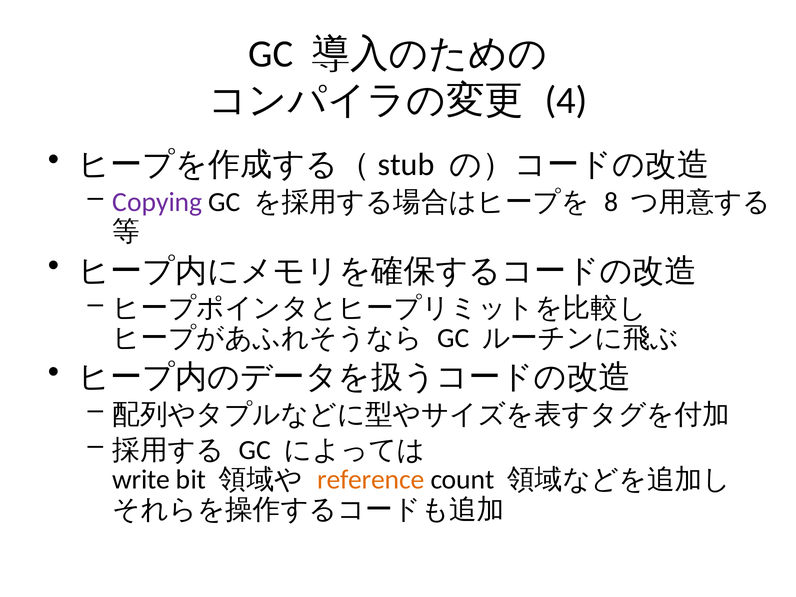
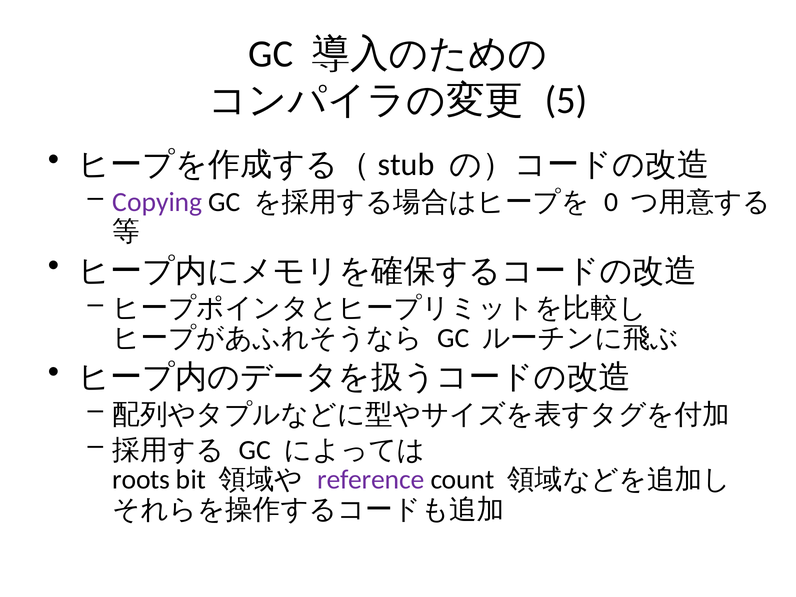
4: 4 -> 5
8: 8 -> 0
write: write -> roots
reference colour: orange -> purple
